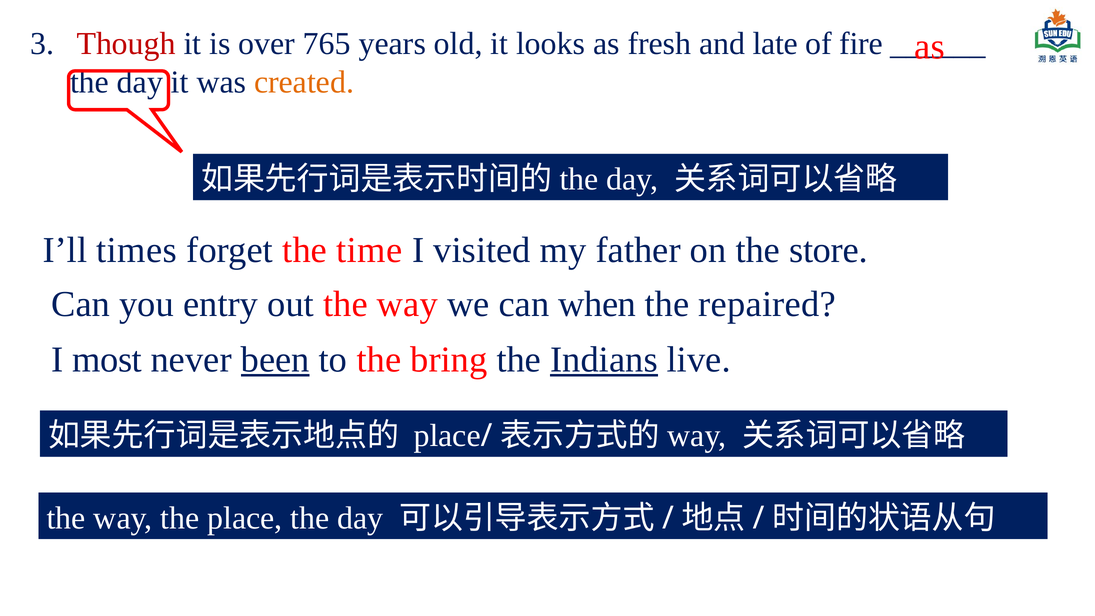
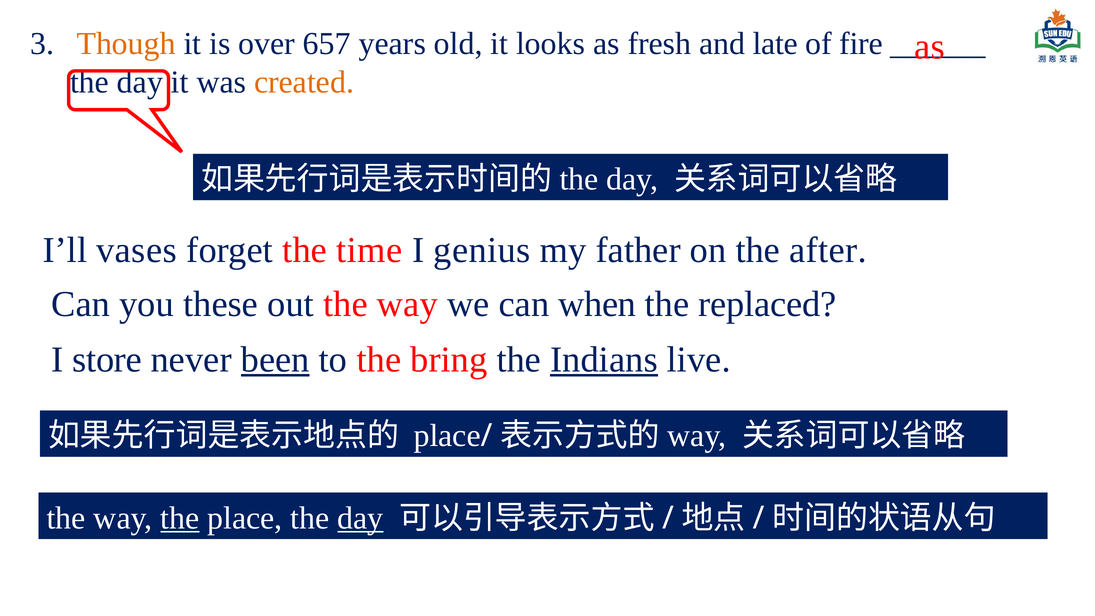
Though colour: red -> orange
765: 765 -> 657
times: times -> vases
visited: visited -> genius
store: store -> after
entry: entry -> these
repaired: repaired -> replaced
most: most -> store
the at (180, 518) underline: none -> present
day at (360, 518) underline: none -> present
